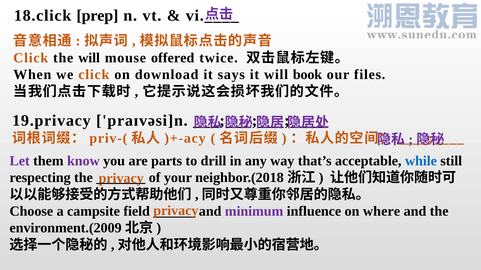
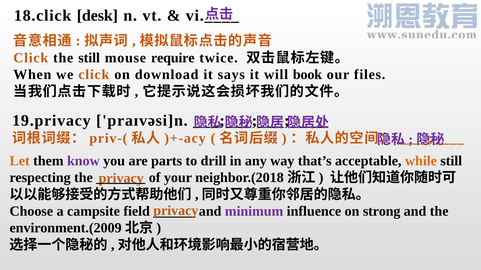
prep: prep -> desk
the will: will -> still
offered: offered -> require
Let colour: purple -> orange
while colour: blue -> orange
where: where -> strong
